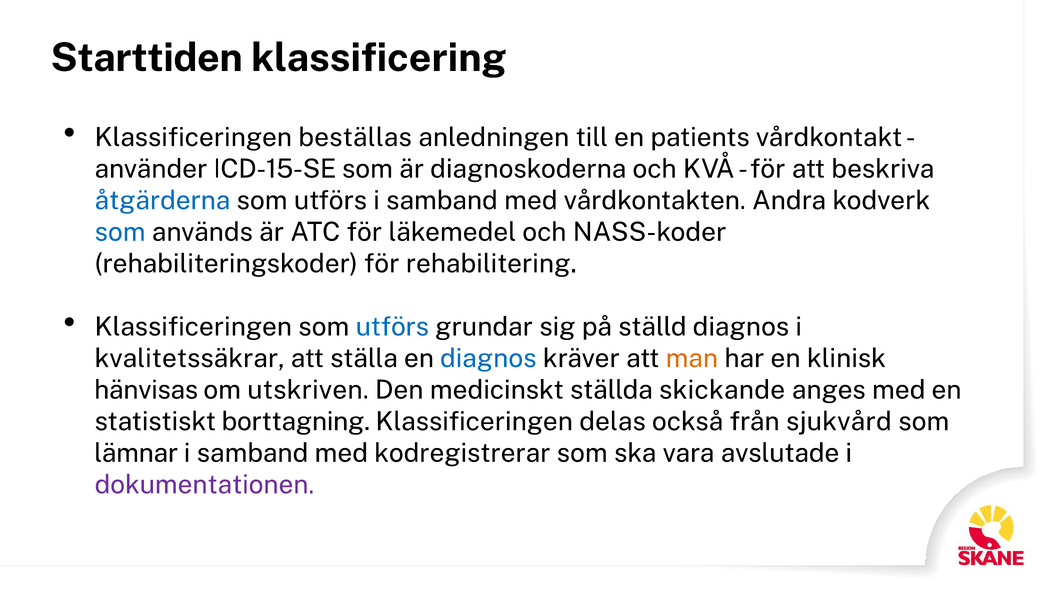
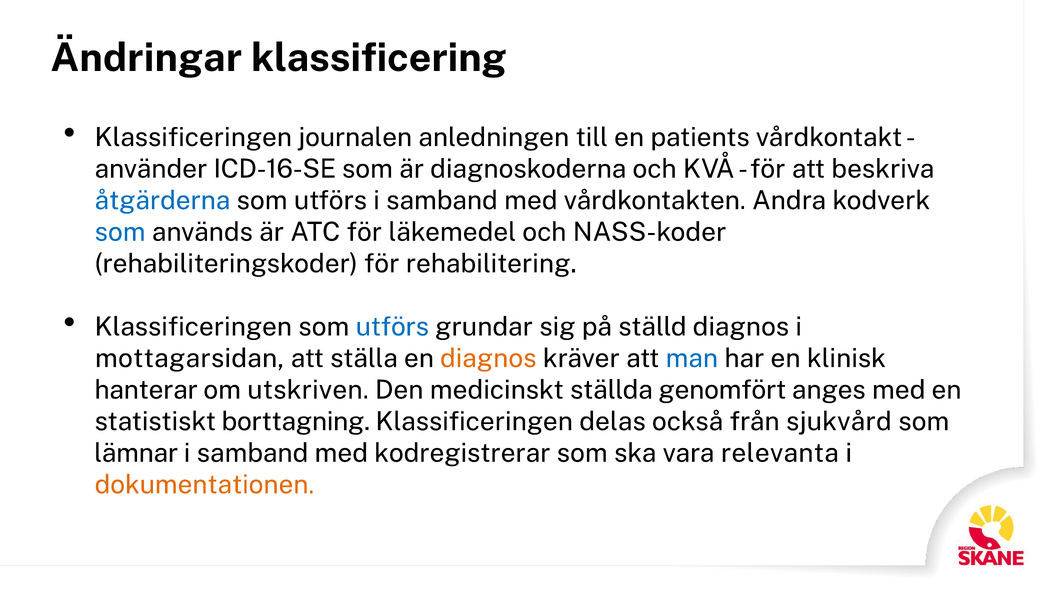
Starttiden: Starttiden -> Ändringar
beställas: beställas -> journalen
ICD-15-SE: ICD-15-SE -> ICD-16-SE
kvalitetssäkrar: kvalitetssäkrar -> mottagarsidan
diagnos at (488, 358) colour: blue -> orange
man colour: orange -> blue
hänvisas: hänvisas -> hanterar
skickande: skickande -> genomfört
avslutade: avslutade -> relevanta
dokumentationen colour: purple -> orange
